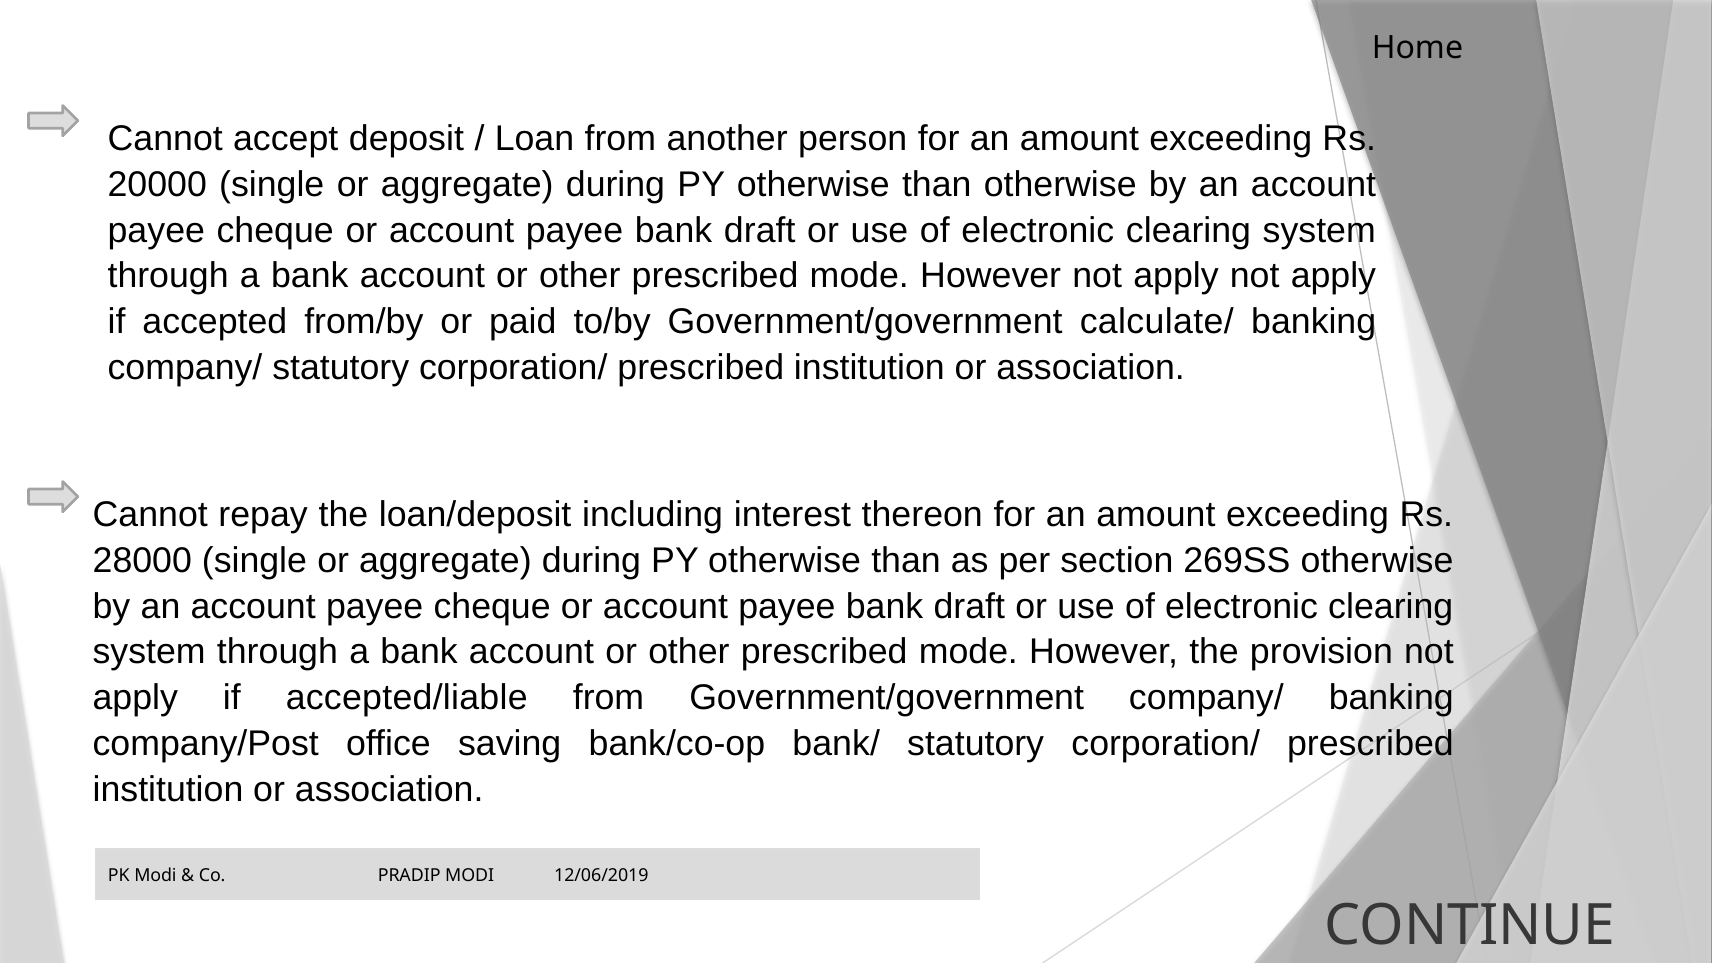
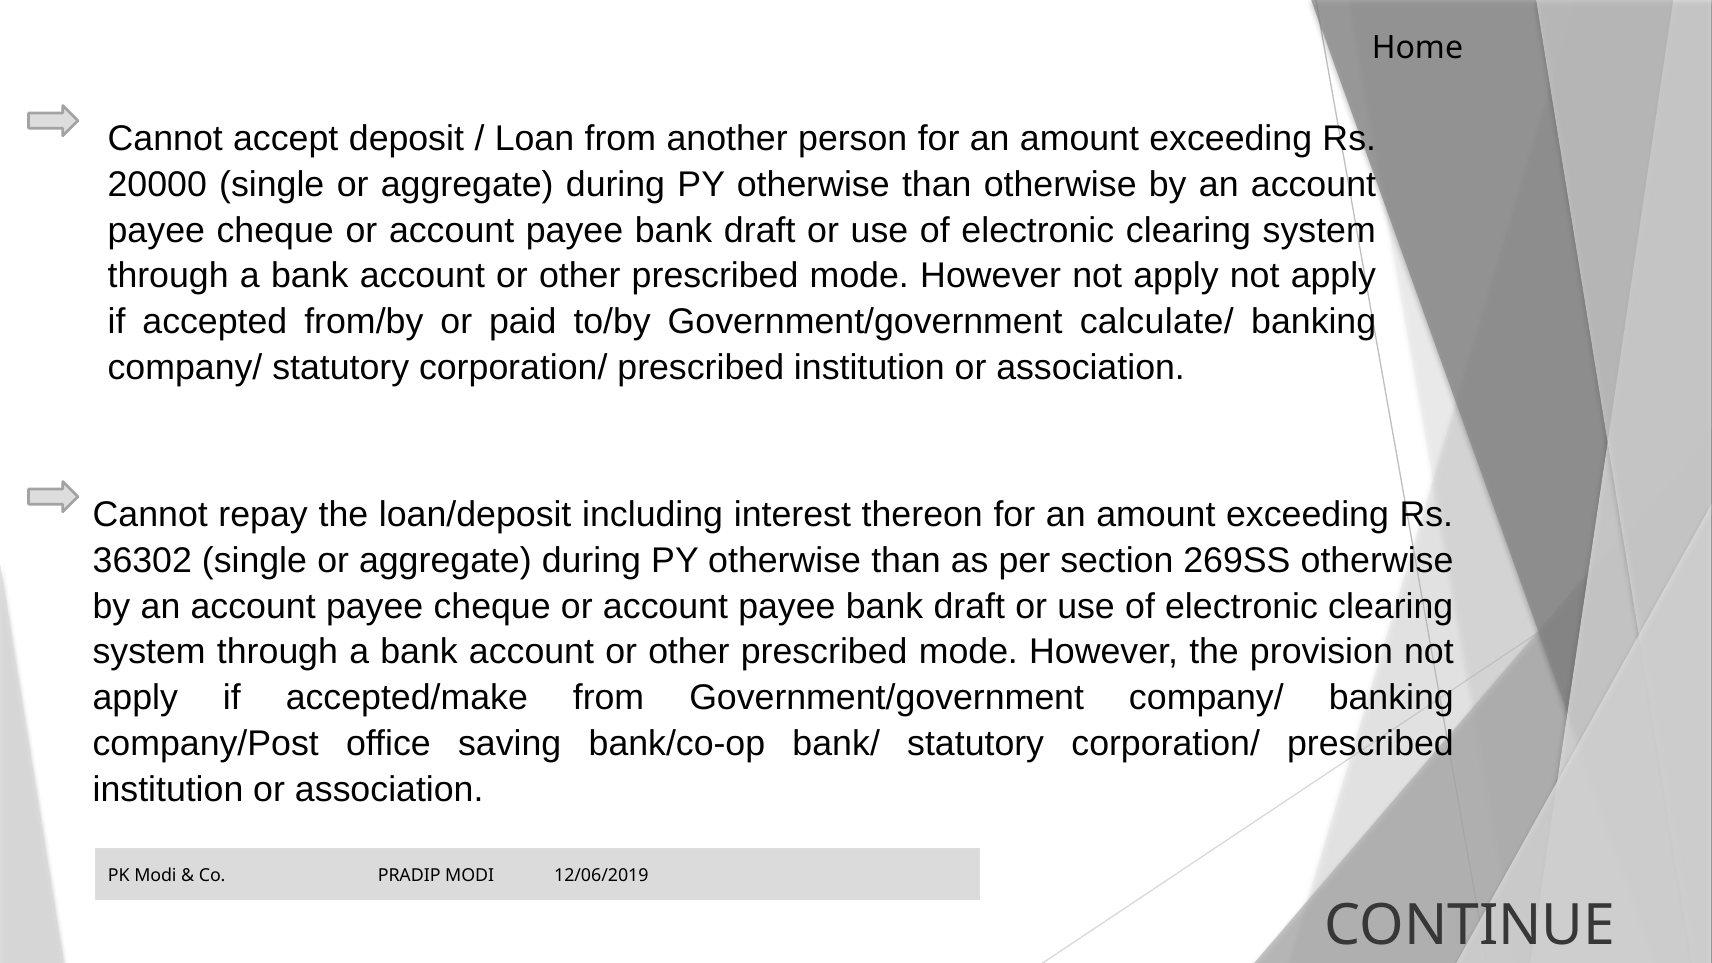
28000: 28000 -> 36302
accepted/liable: accepted/liable -> accepted/make
